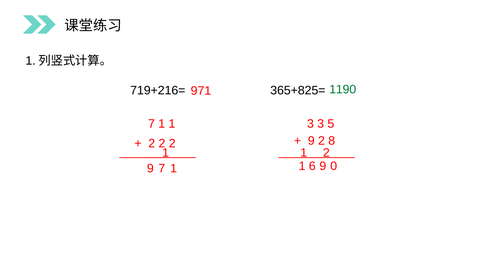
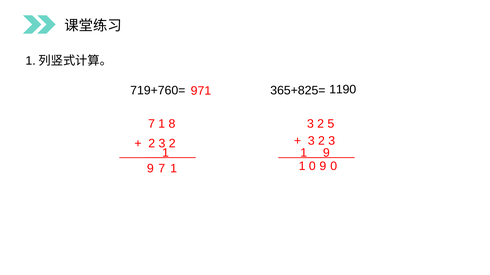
719+216=: 719+216= -> 719+760=
1190 colour: green -> black
1 1: 1 -> 8
3 at (321, 124): 3 -> 2
9 at (311, 141): 9 -> 3
8 at (332, 141): 8 -> 3
2 at (162, 144): 2 -> 3
1 2: 2 -> 9
1 6: 6 -> 0
